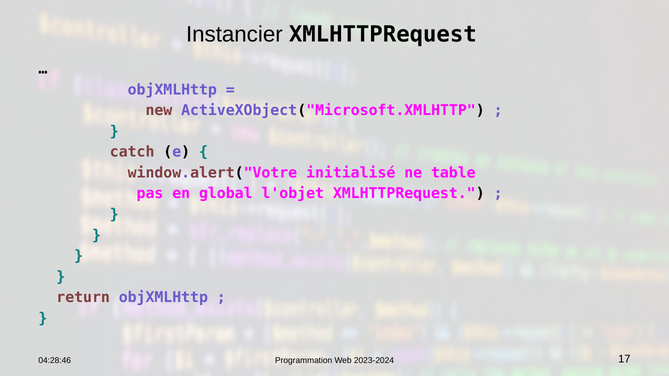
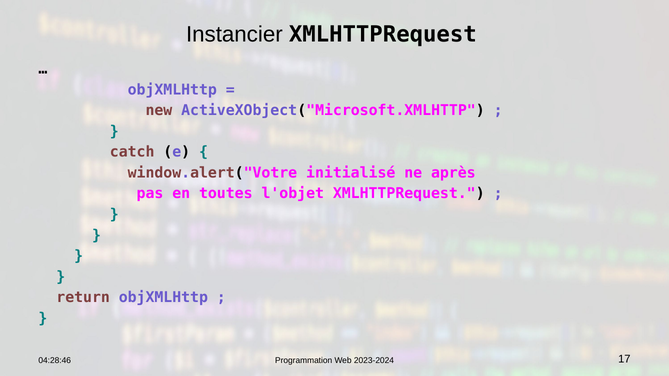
table: table -> après
global: global -> toutes
